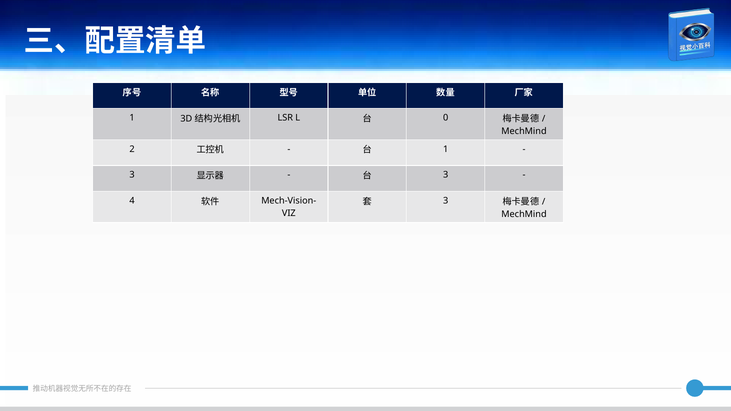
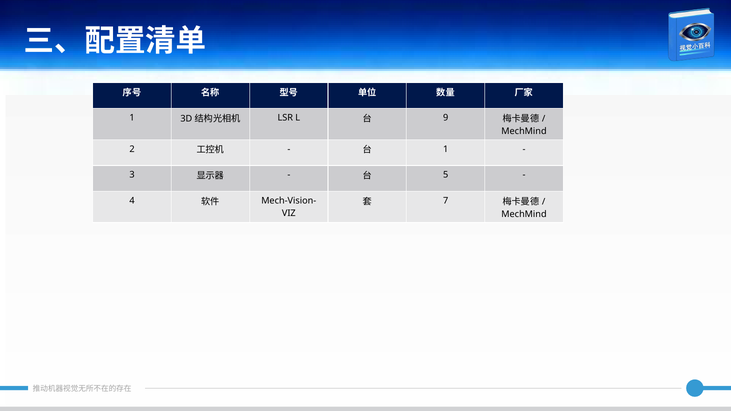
0: 0 -> 9
3 at (446, 175): 3 -> 5
3 at (446, 201): 3 -> 7
